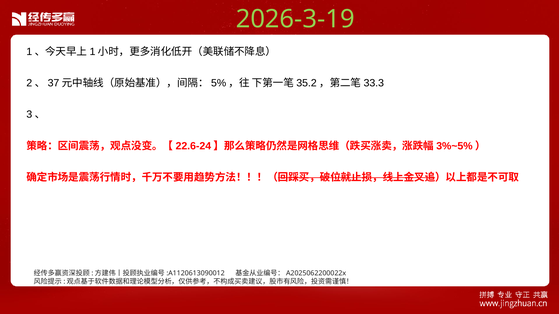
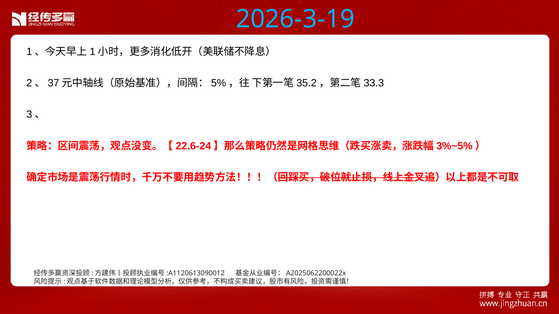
2026-3-19 colour: light green -> light blue
